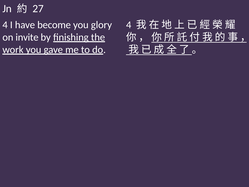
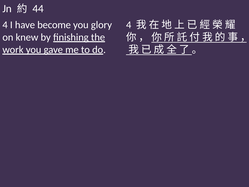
27: 27 -> 44
invite: invite -> knew
